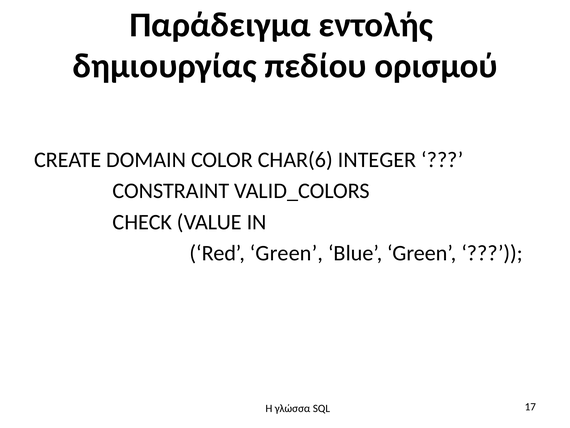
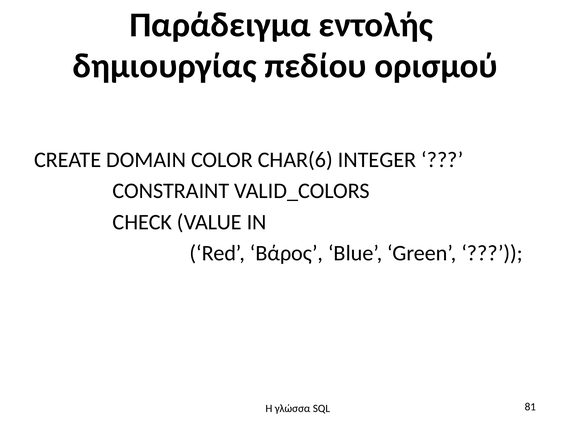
Red Green: Green -> Bάρος
17: 17 -> 81
